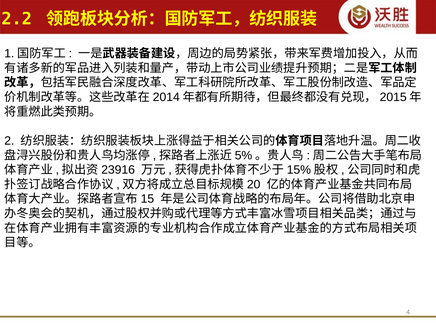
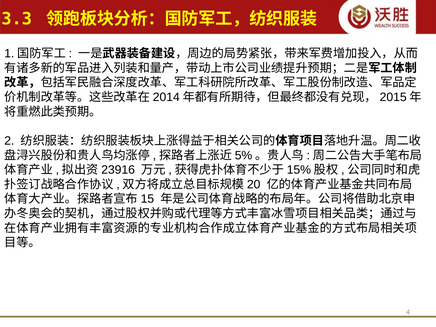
2.2: 2.2 -> 3.3
